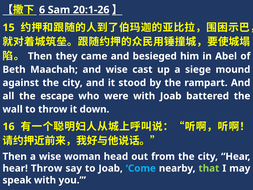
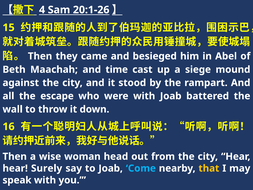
6: 6 -> 4
and wise: wise -> time
hear Throw: Throw -> Surely
that colour: light green -> yellow
